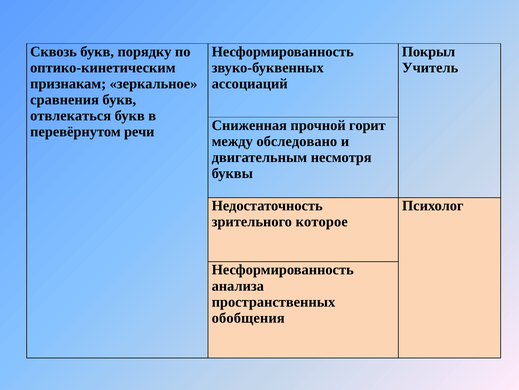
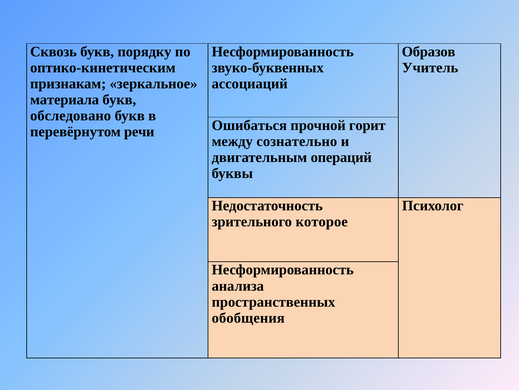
Покрыл: Покрыл -> Образов
сравнения: сравнения -> материала
отвлекаться: отвлекаться -> обследовано
Сниженная: Сниженная -> Ошибаться
обследовано: обследовано -> сознательно
несмотря: несмотря -> операций
